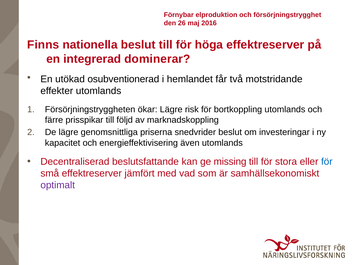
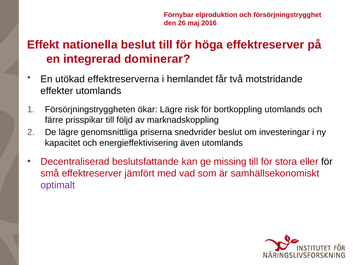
Finns: Finns -> Effekt
osubventionerad: osubventionerad -> effektreserverna
för at (327, 162) colour: blue -> black
